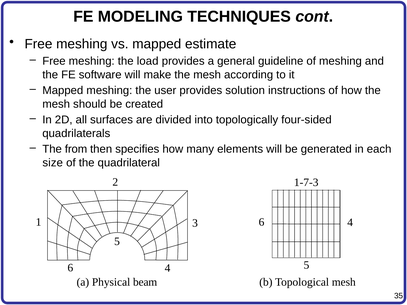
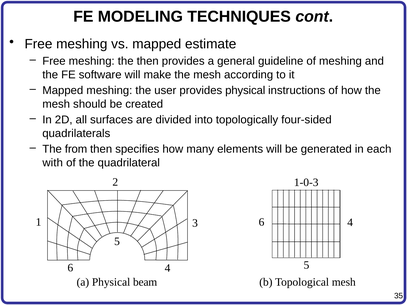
the load: load -> then
provides solution: solution -> physical
size: size -> with
1-7-3: 1-7-3 -> 1-0-3
